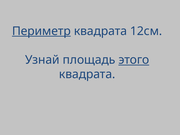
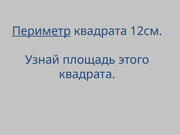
этого underline: present -> none
